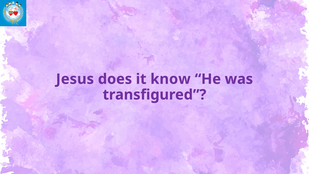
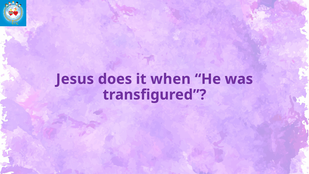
know: know -> when
